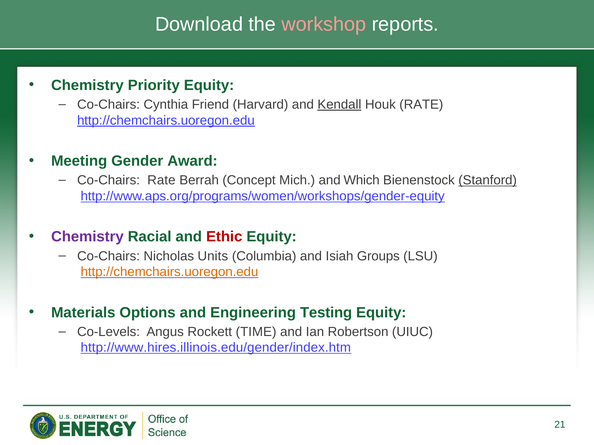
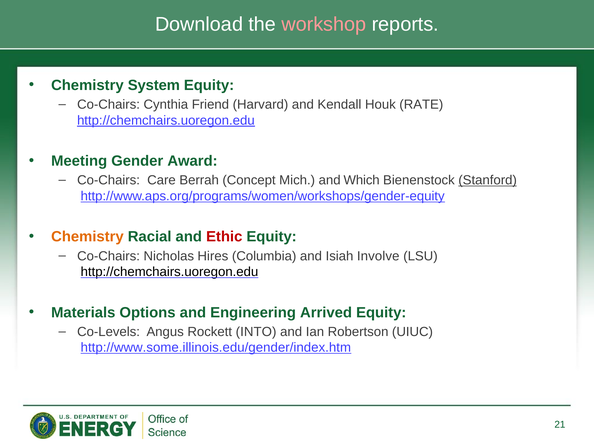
Priority: Priority -> System
Kendall underline: present -> none
Co-Chairs Rate: Rate -> Care
Chemistry at (87, 237) colour: purple -> orange
Units: Units -> Hires
Groups: Groups -> Involve
http://chemchairs.uoregon.edu at (169, 272) colour: orange -> black
Testing: Testing -> Arrived
TIME: TIME -> INTO
http://www.hires.illinois.edu/gender/index.htm: http://www.hires.illinois.edu/gender/index.htm -> http://www.some.illinois.edu/gender/index.htm
